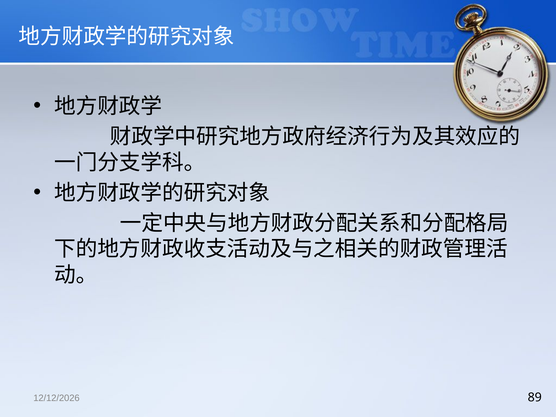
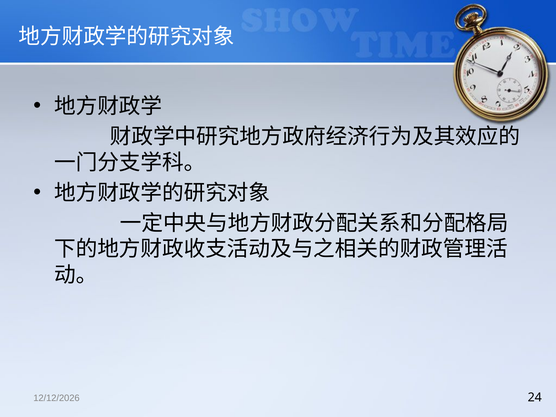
89: 89 -> 24
